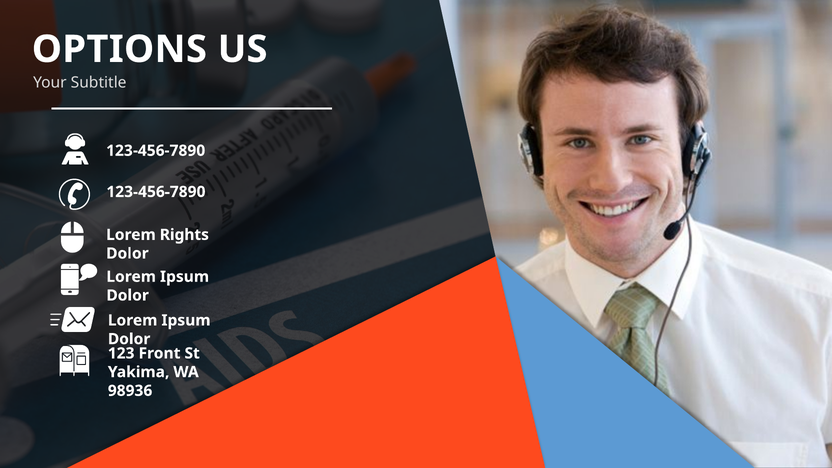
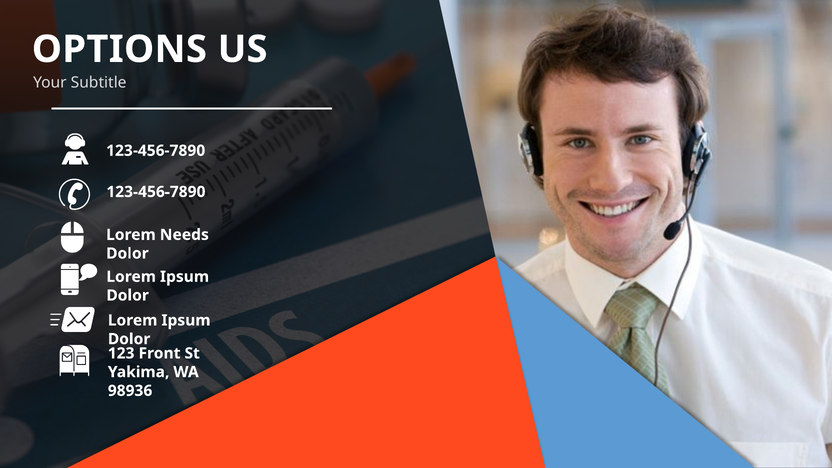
Rights: Rights -> Needs
